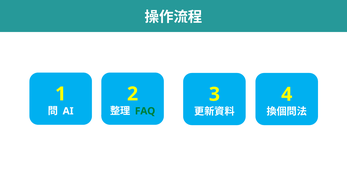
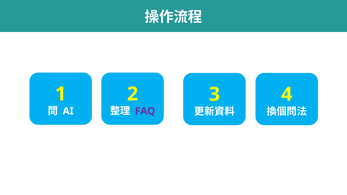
FAQ colour: green -> purple
